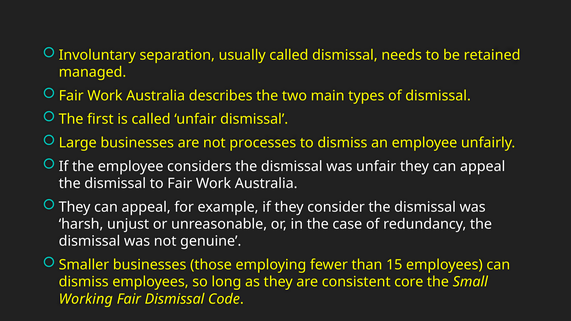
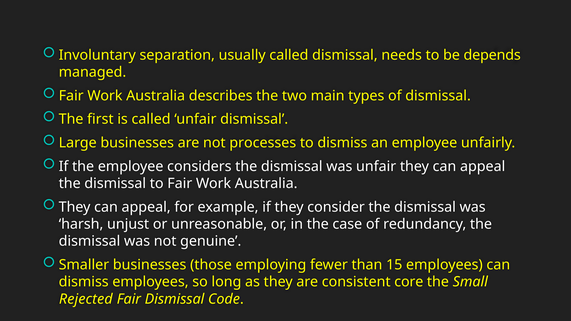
retained: retained -> depends
Working: Working -> Rejected
